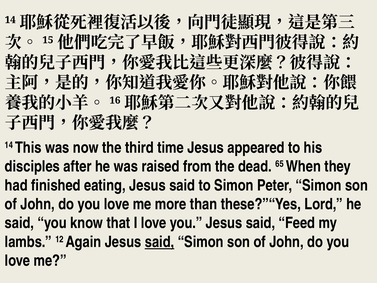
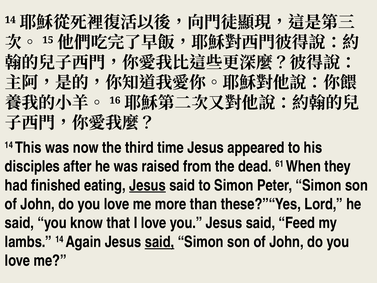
65: 65 -> 61
Jesus at (147, 185) underline: none -> present
lambs 12: 12 -> 14
